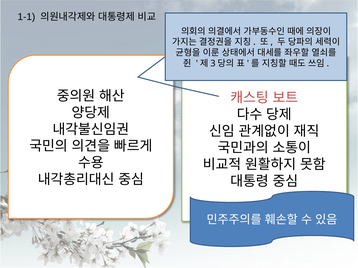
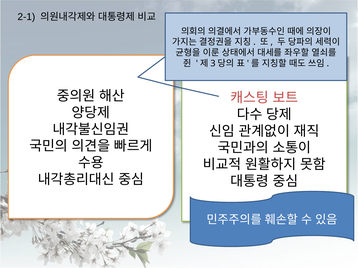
1-1: 1-1 -> 2-1
